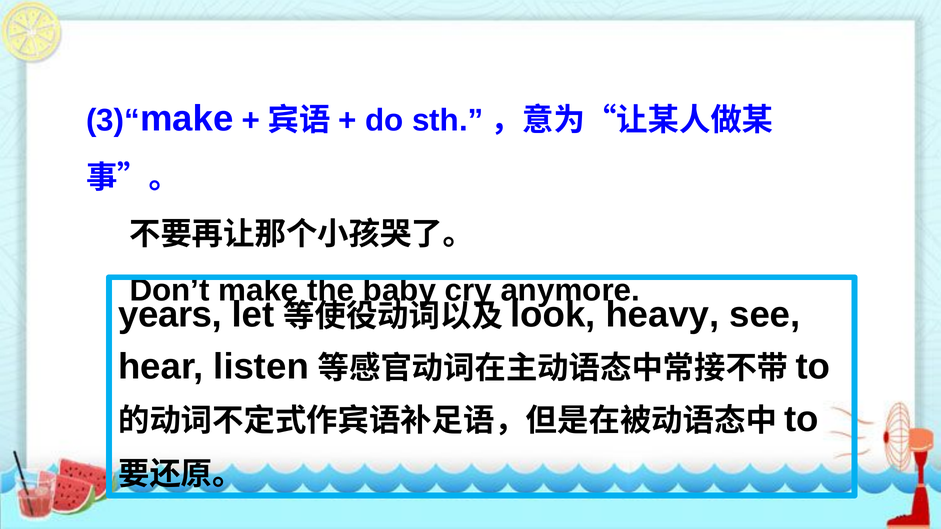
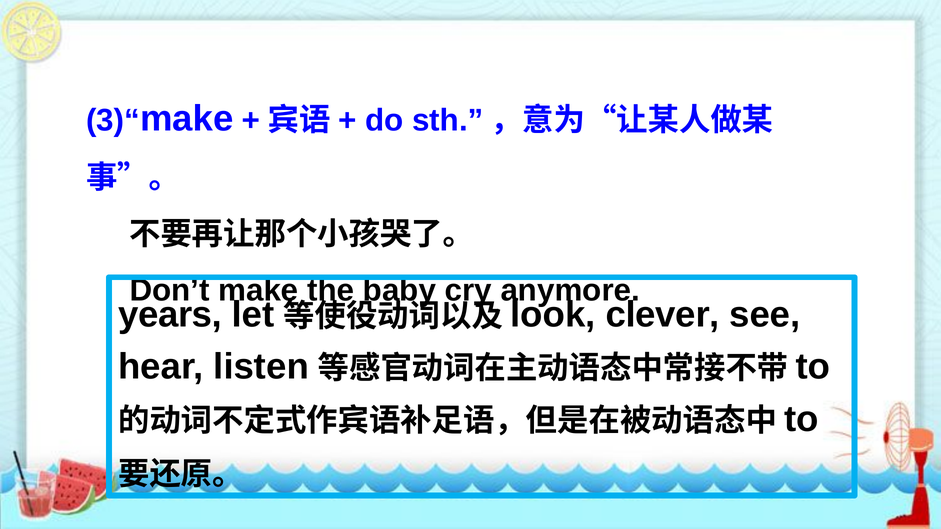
heavy: heavy -> clever
